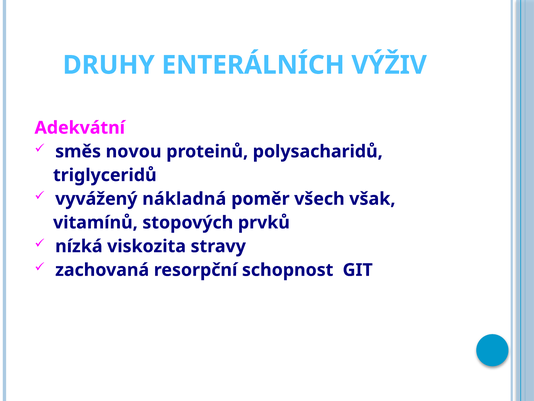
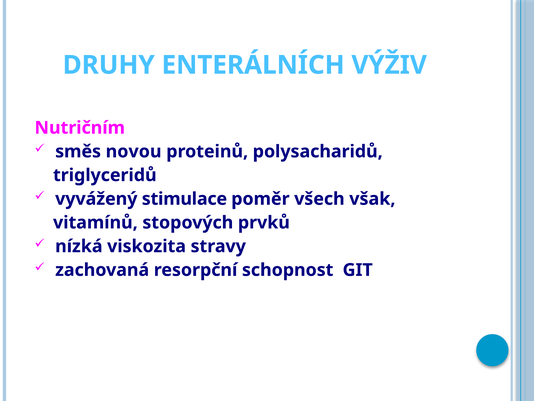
Adekvátní: Adekvátní -> Nutričním
nákladná: nákladná -> stimulace
